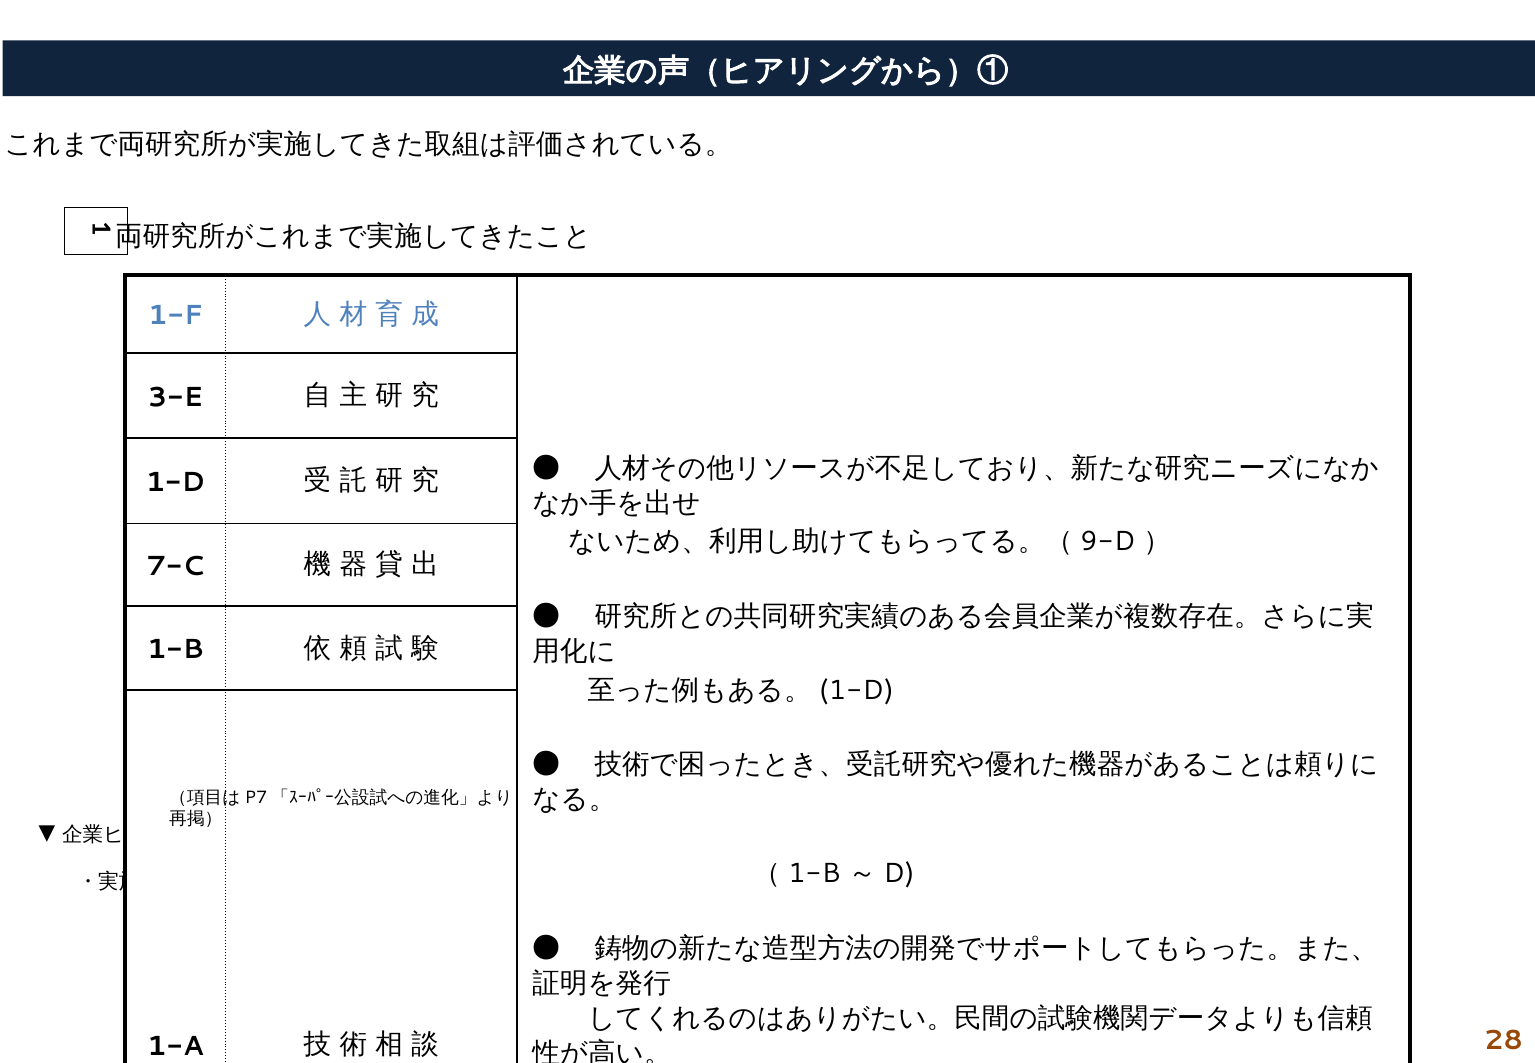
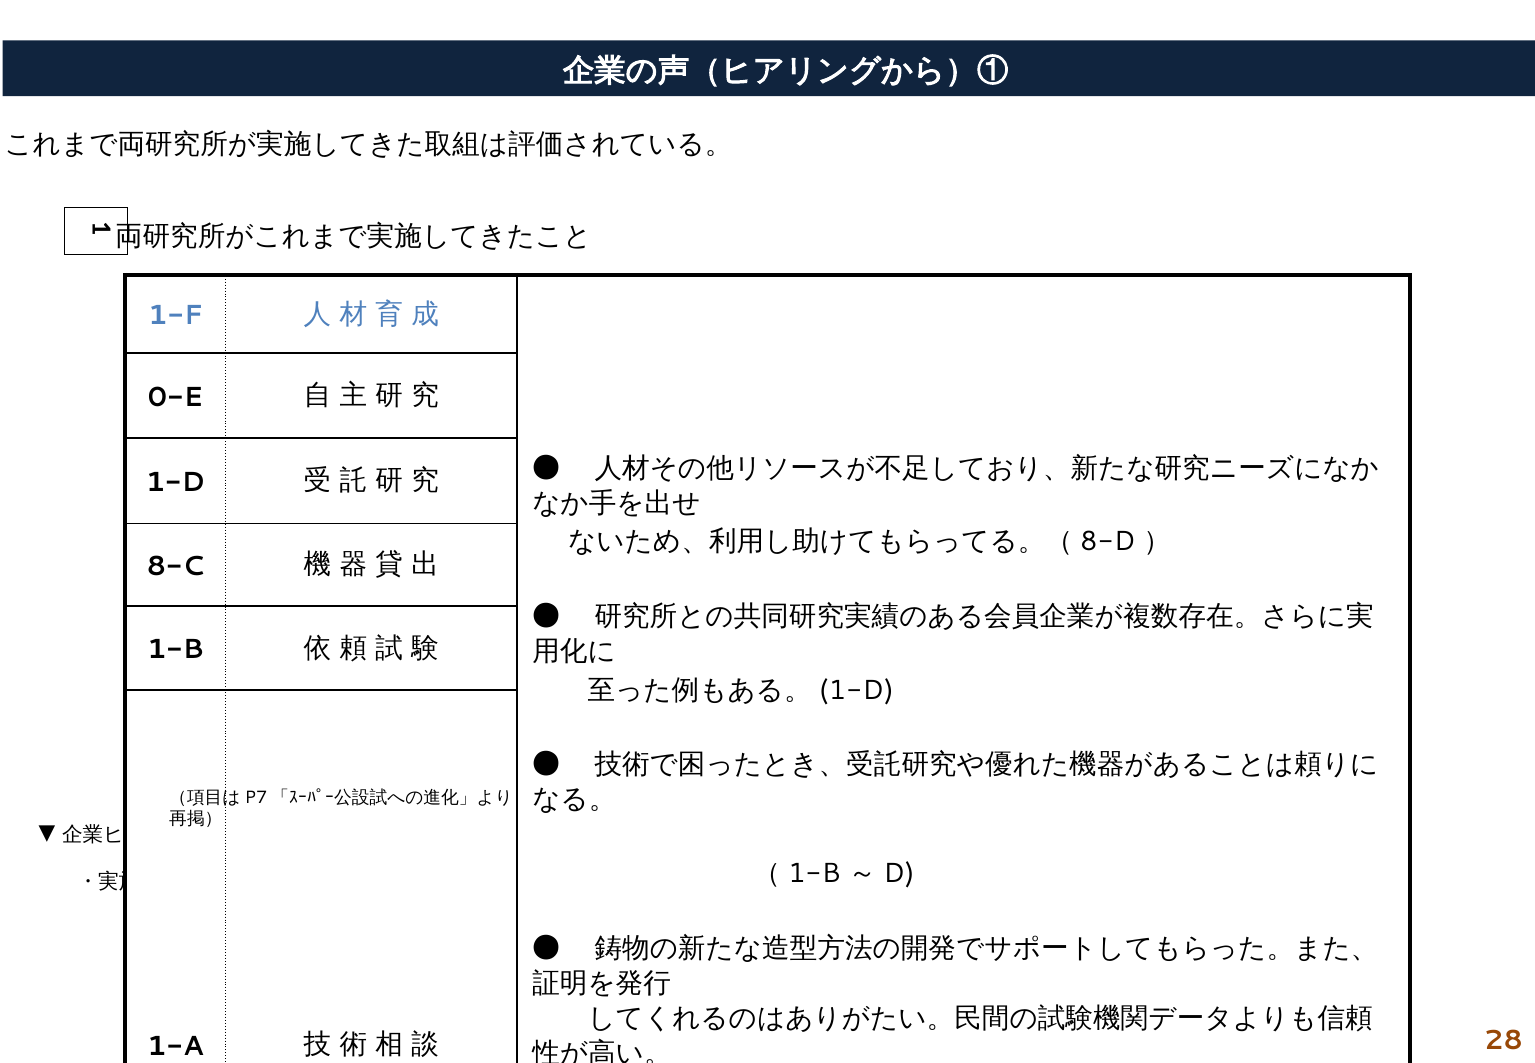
3-E: 3-E -> 0-E
9-D: 9-D -> 8-D
7-C: 7-C -> 8-C
